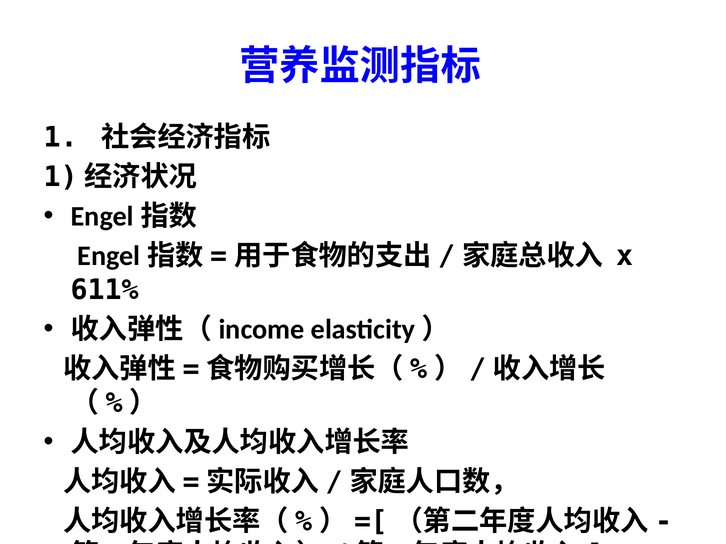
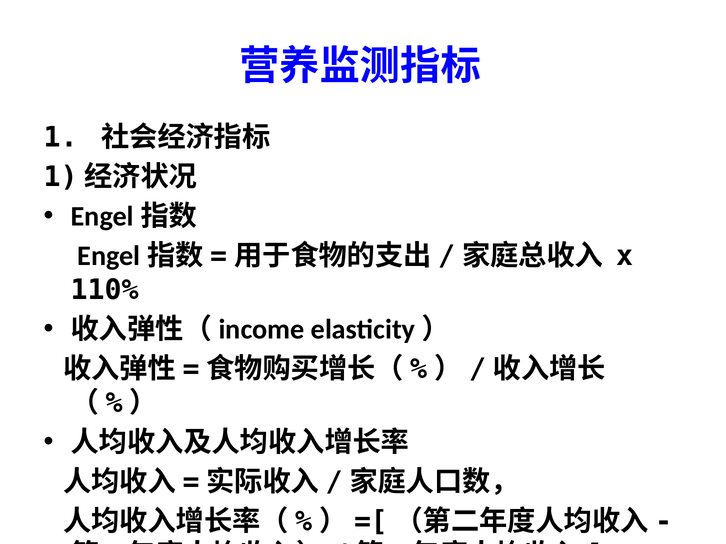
611%: 611% -> 110%
